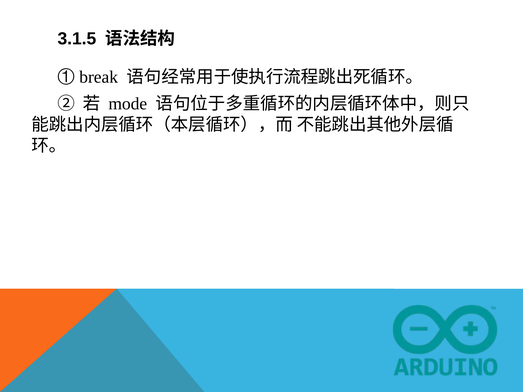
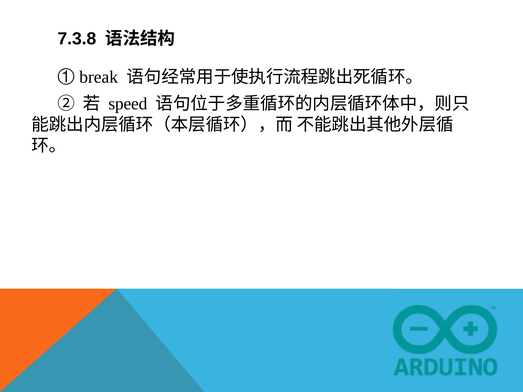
3.1.5: 3.1.5 -> 7.3.8
mode: mode -> speed
